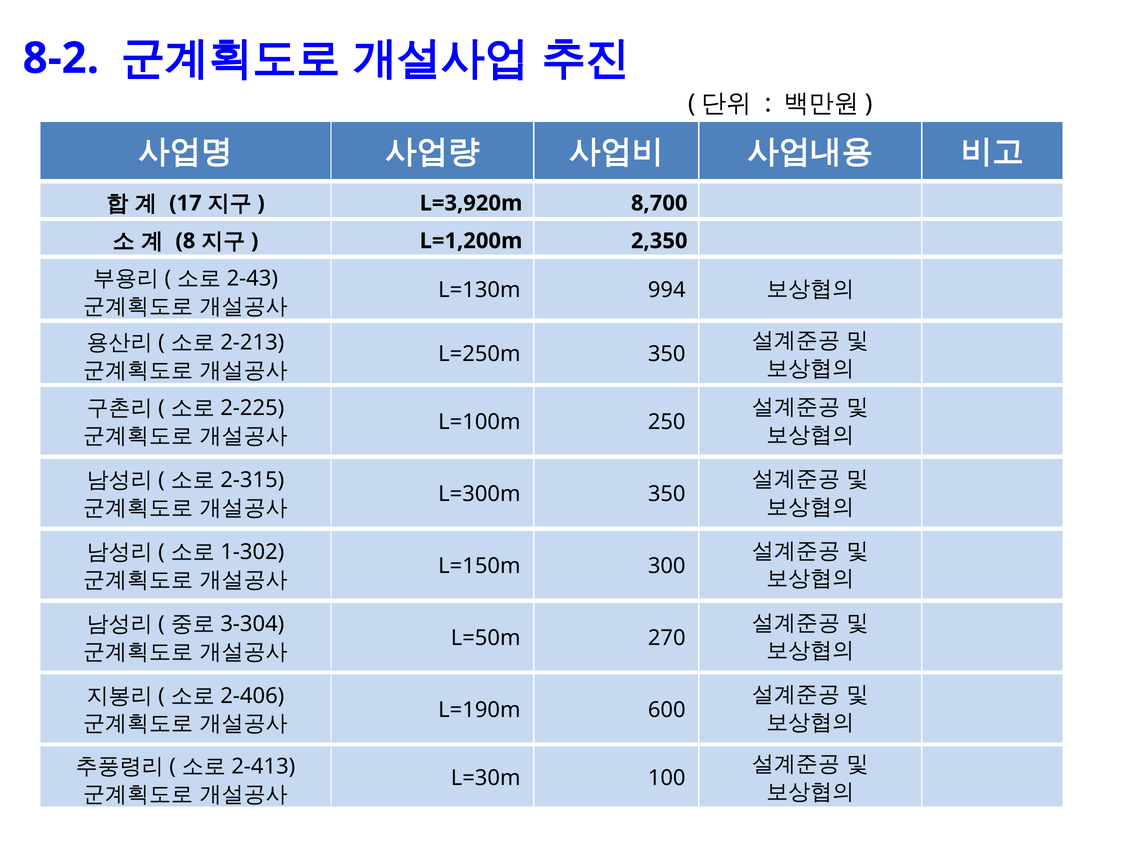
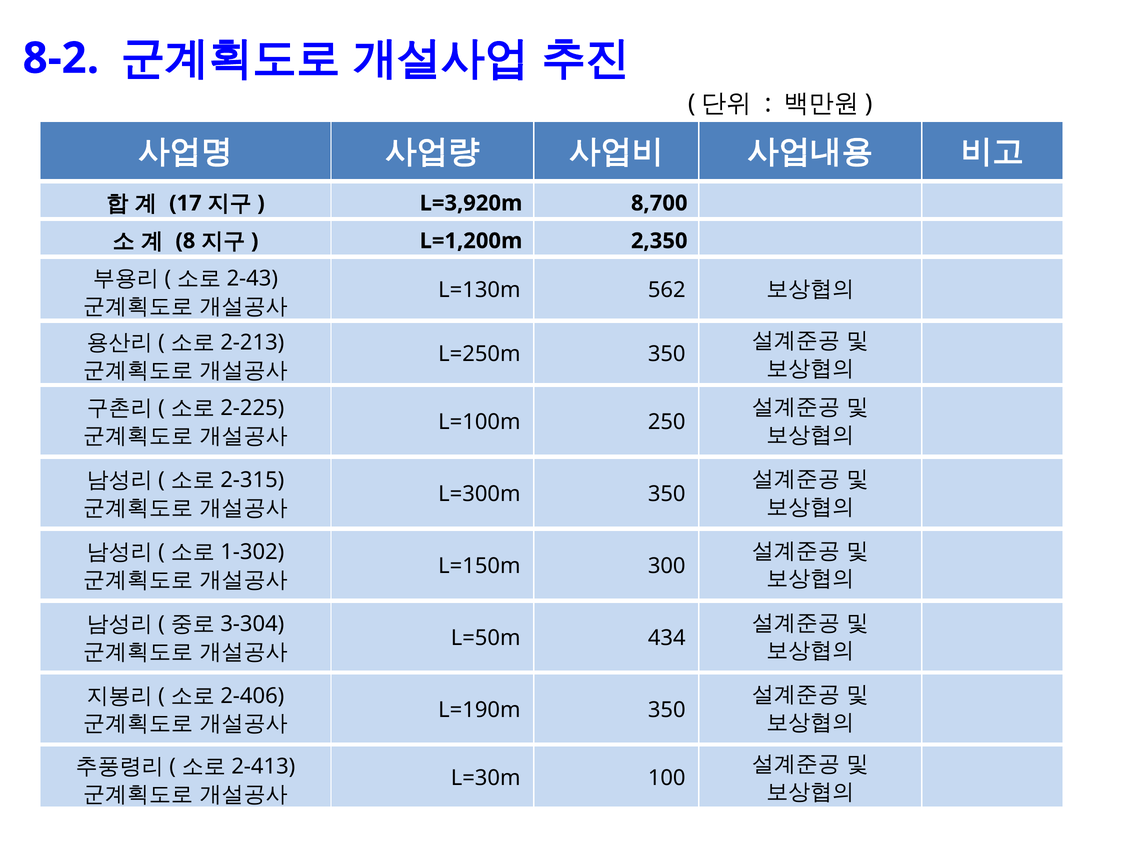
994: 994 -> 562
270: 270 -> 434
L=190m 600: 600 -> 350
